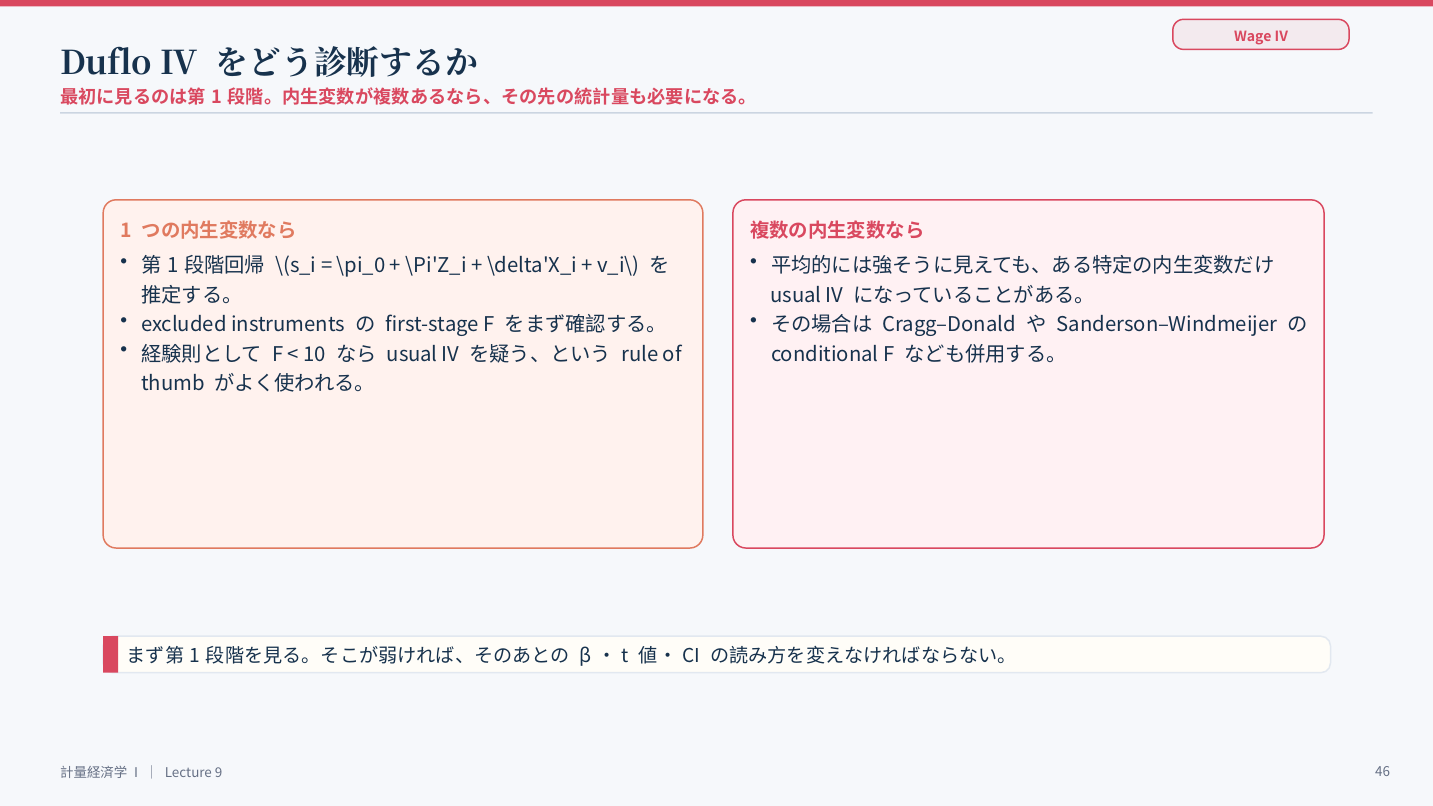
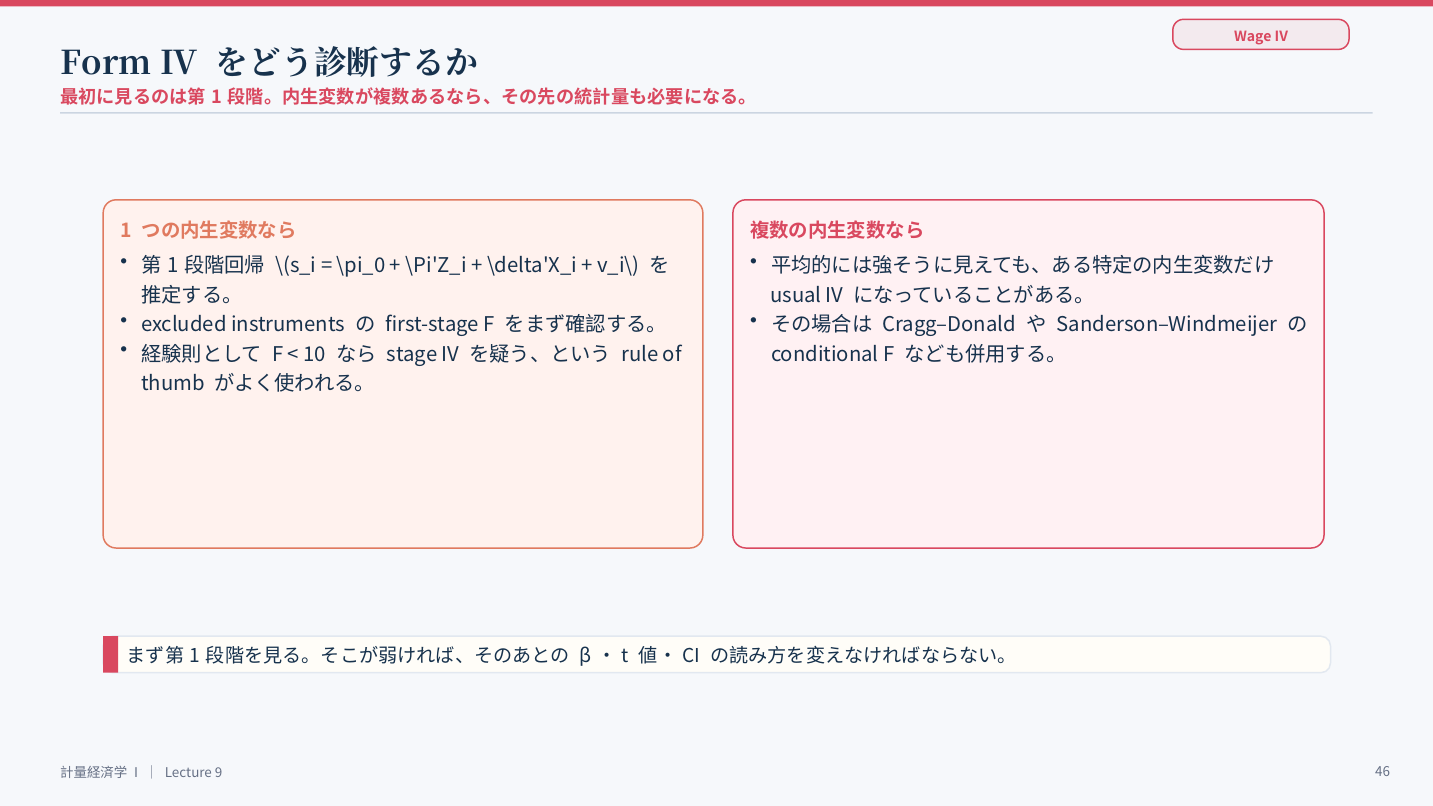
Duflo: Duflo -> Form
usual at (412, 354): usual -> stage
